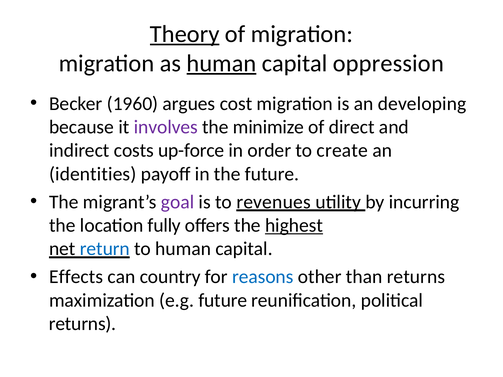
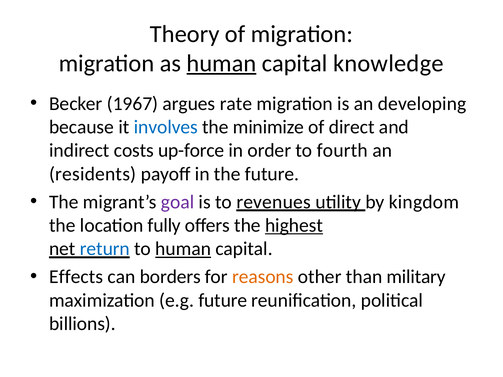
Theory underline: present -> none
oppression: oppression -> knowledge
1960: 1960 -> 1967
cost: cost -> rate
involves colour: purple -> blue
create: create -> fourth
identities: identities -> residents
incurring: incurring -> kingdom
human at (183, 249) underline: none -> present
country: country -> borders
reasons colour: blue -> orange
than returns: returns -> military
returns at (82, 324): returns -> billions
